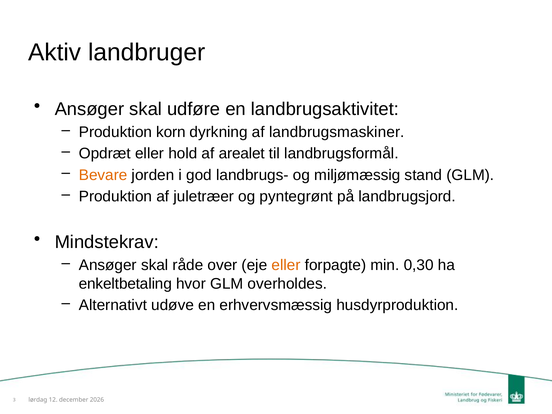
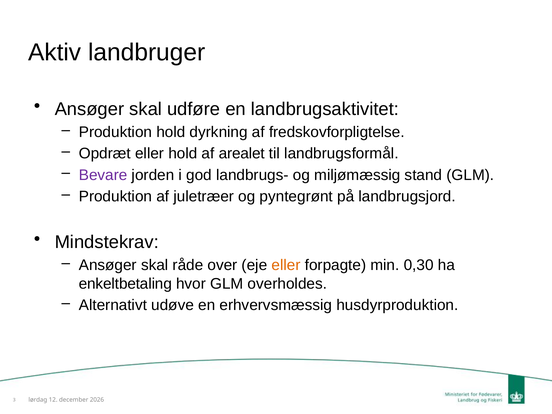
Produktion korn: korn -> hold
landbrugsmaskiner: landbrugsmaskiner -> fredskovforpligtelse
Bevare colour: orange -> purple
